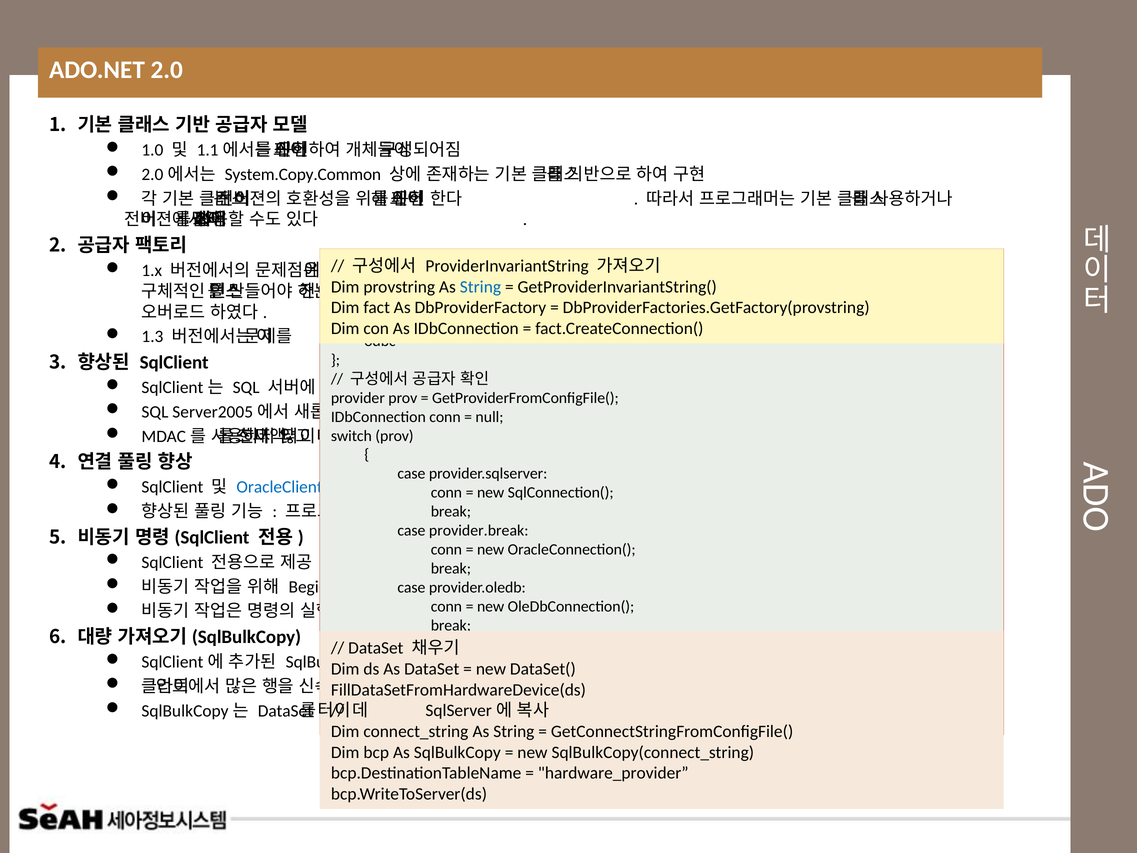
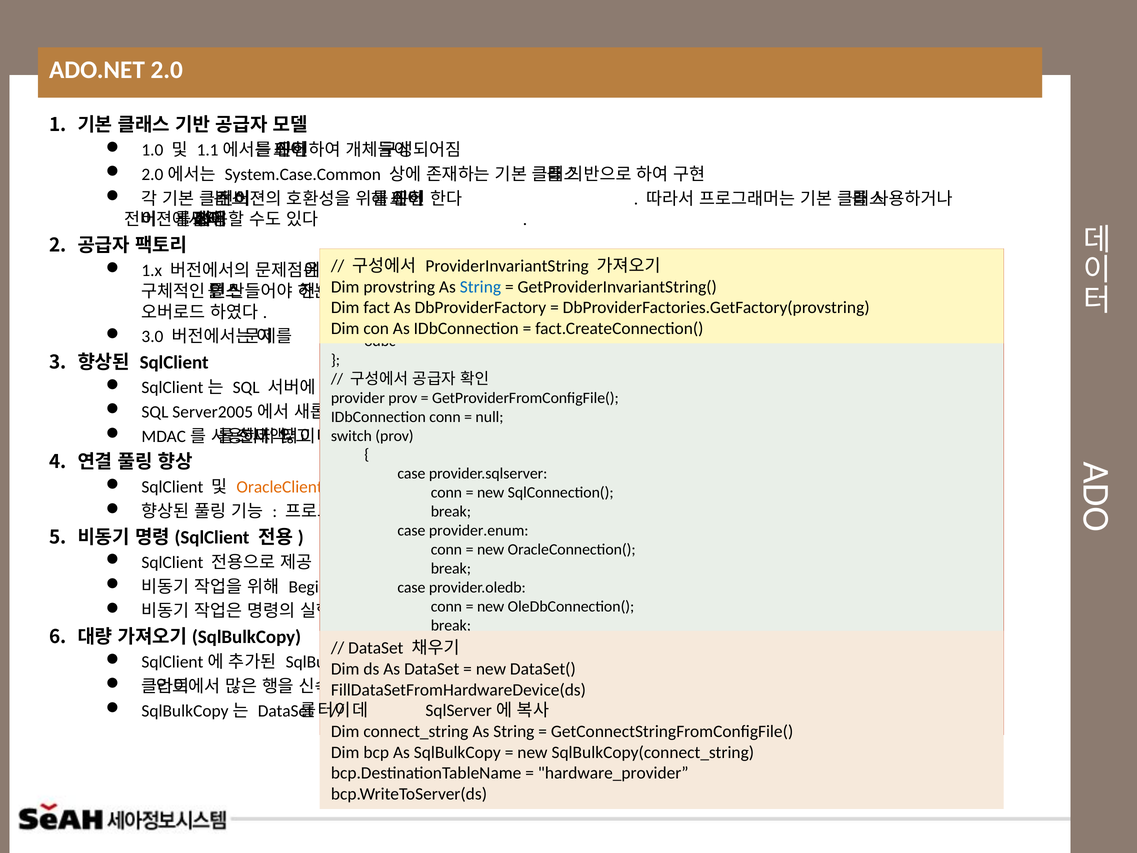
System.Copy.Common: System.Copy.Common -> System.Case.Common
1.3: 1.3 -> 3.0
OracleClient colour: blue -> orange
provider.break: provider.break -> provider.enum
